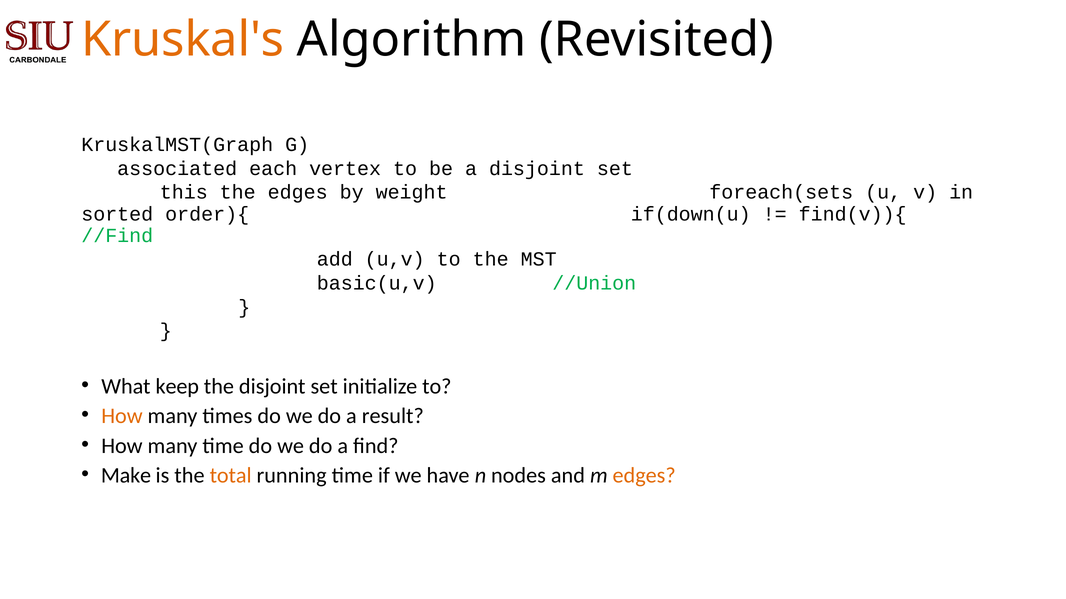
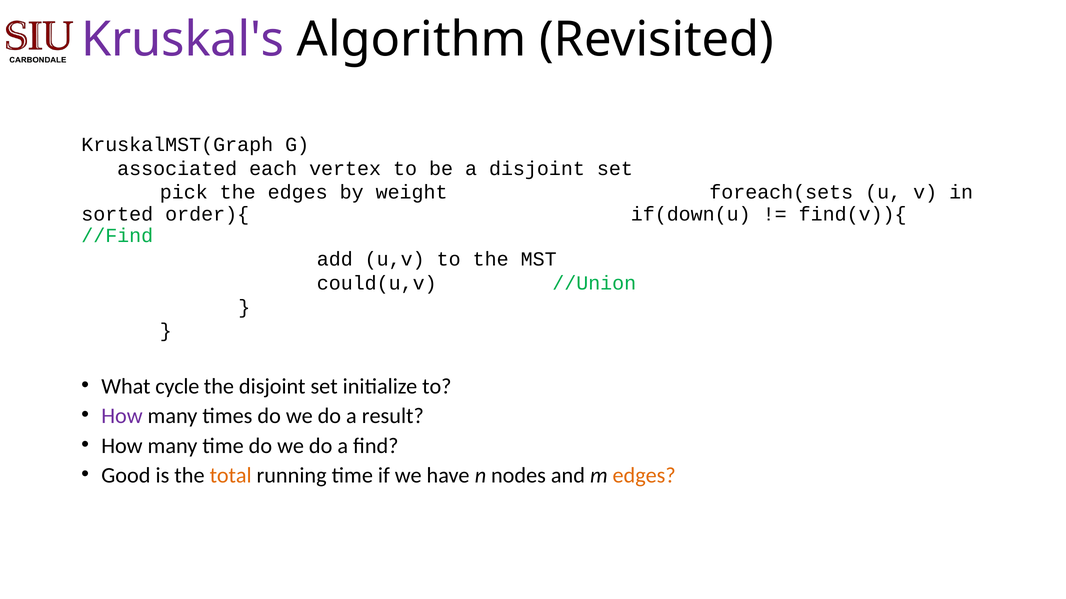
Kruskal's colour: orange -> purple
this: this -> pick
basic(u,v: basic(u,v -> could(u,v
keep: keep -> cycle
How at (122, 416) colour: orange -> purple
Make: Make -> Good
